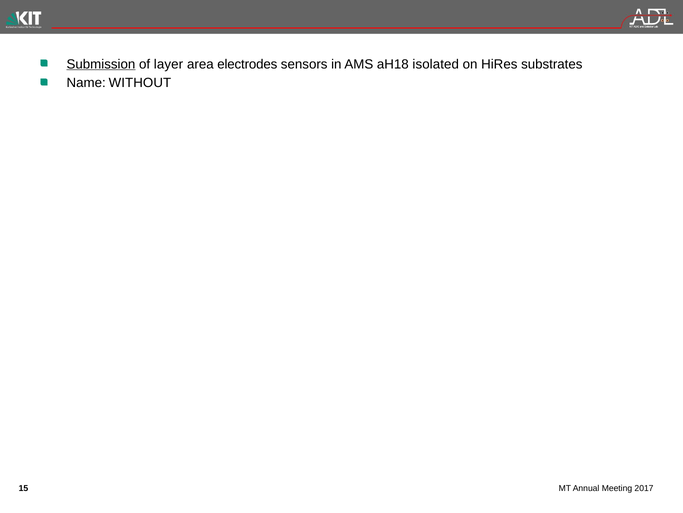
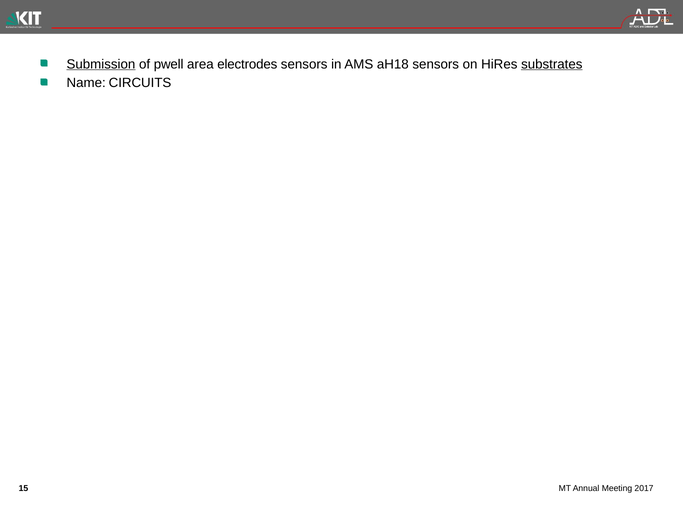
layer: layer -> pwell
aH18 isolated: isolated -> sensors
substrates underline: none -> present
WITHOUT: WITHOUT -> CIRCUITS
